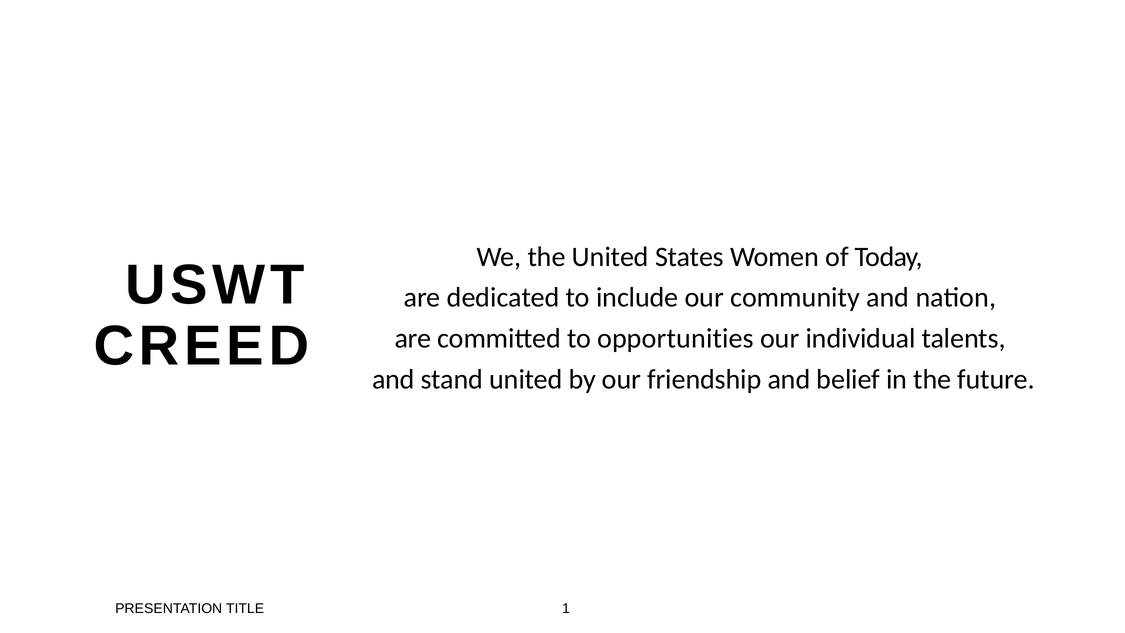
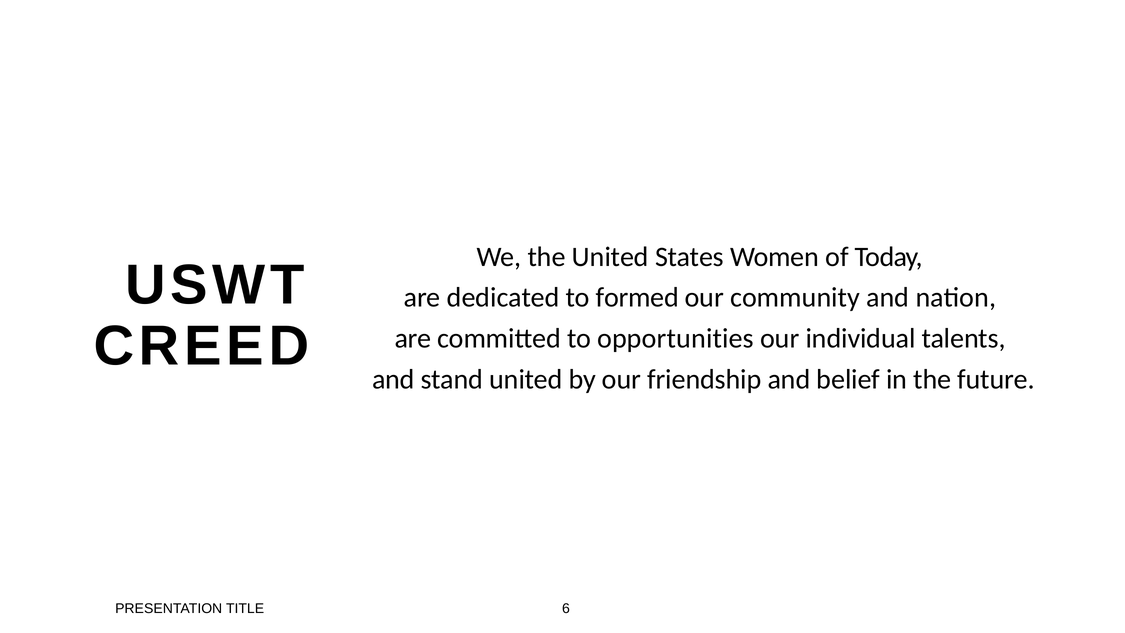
include: include -> formed
1: 1 -> 6
